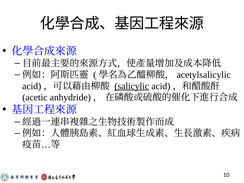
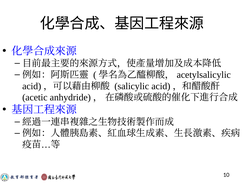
salicylic underline: present -> none
